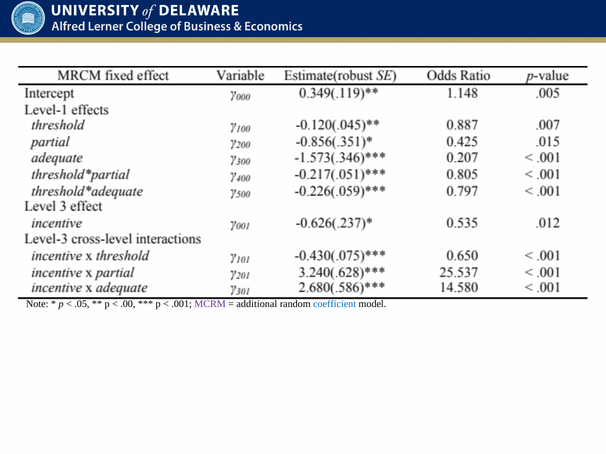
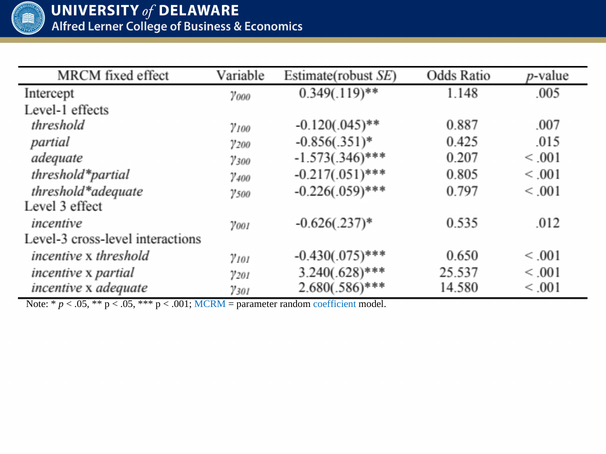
.00 at (128, 304): .00 -> .05
MCRM colour: purple -> blue
additional: additional -> parameter
